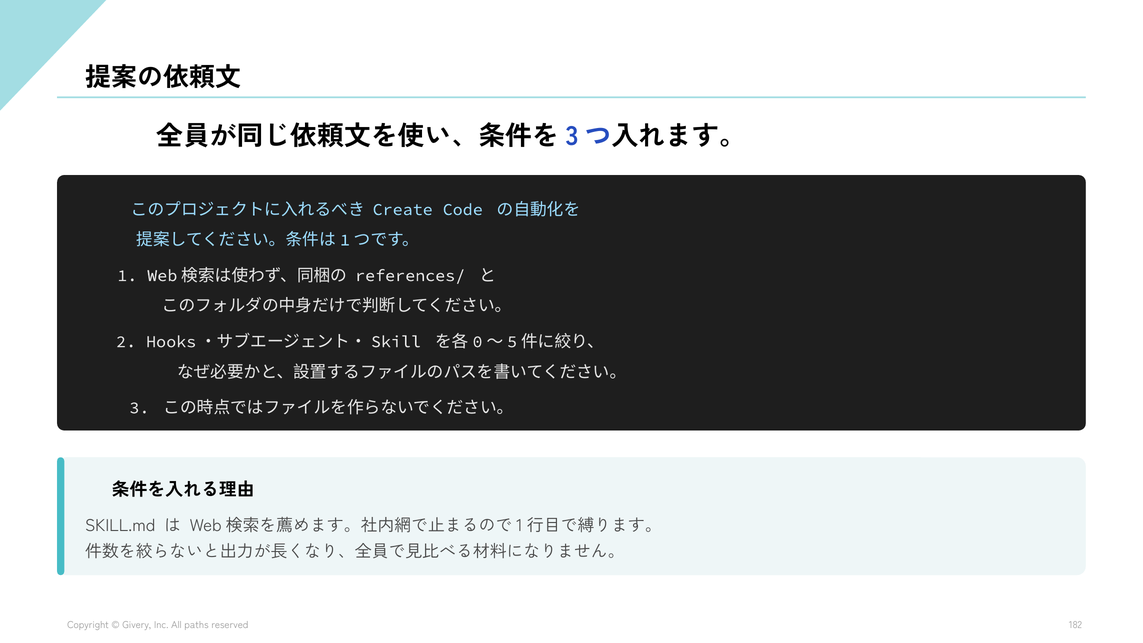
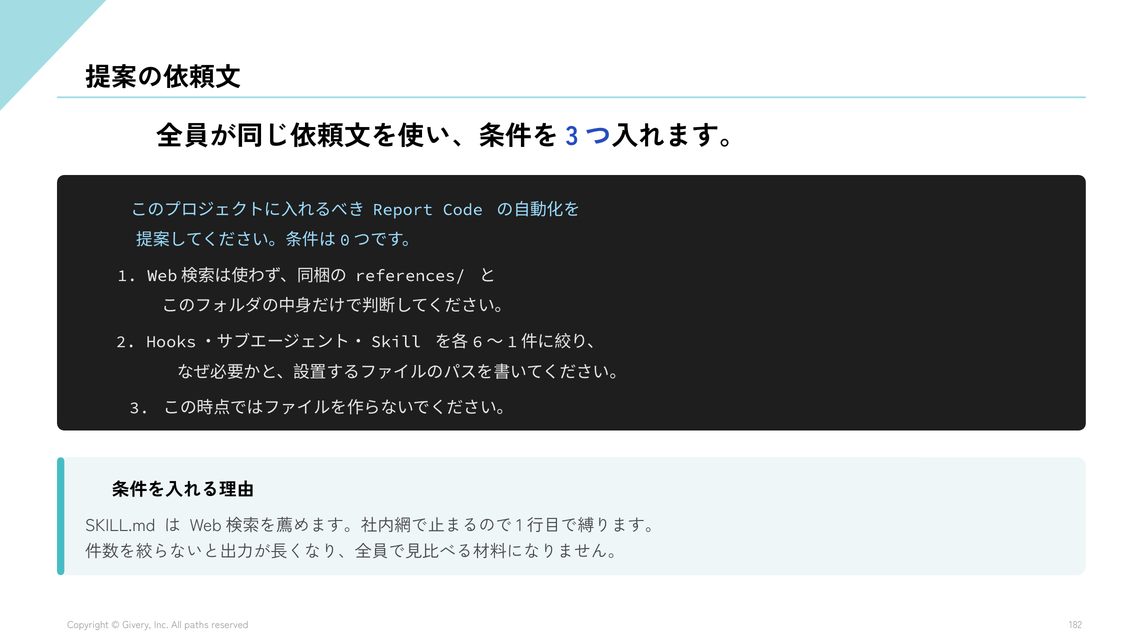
Create: Create -> Report
1 at (345, 240): 1 -> 0
0: 0 -> 6
5 at (512, 342): 5 -> 1
